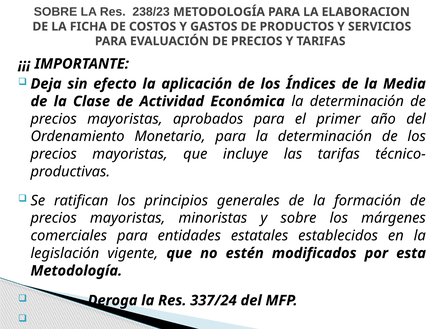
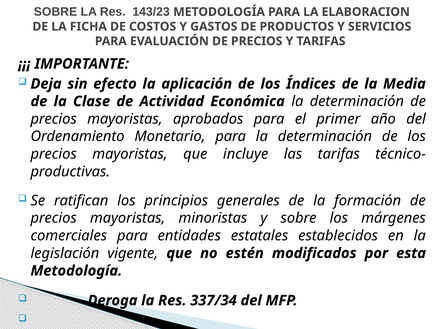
238/23: 238/23 -> 143/23
337/24: 337/24 -> 337/34
